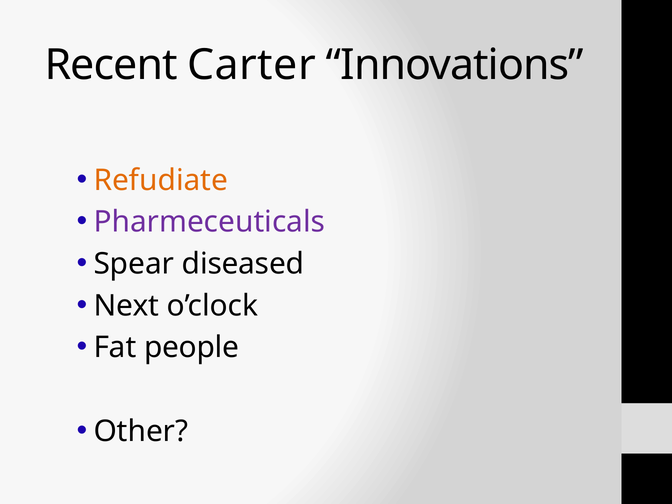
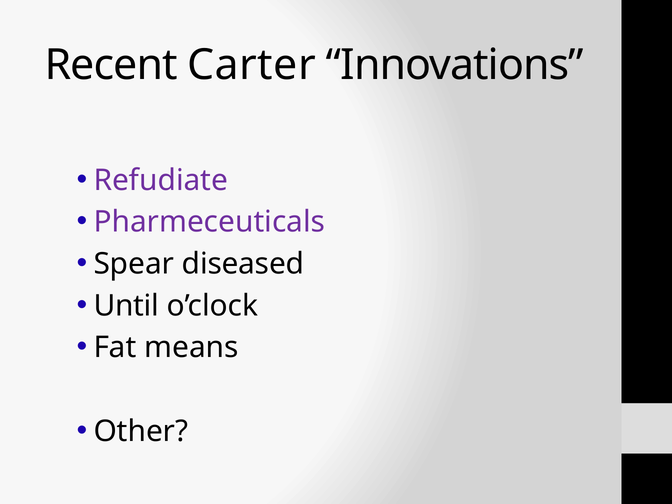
Refudiate colour: orange -> purple
Next: Next -> Until
people: people -> means
